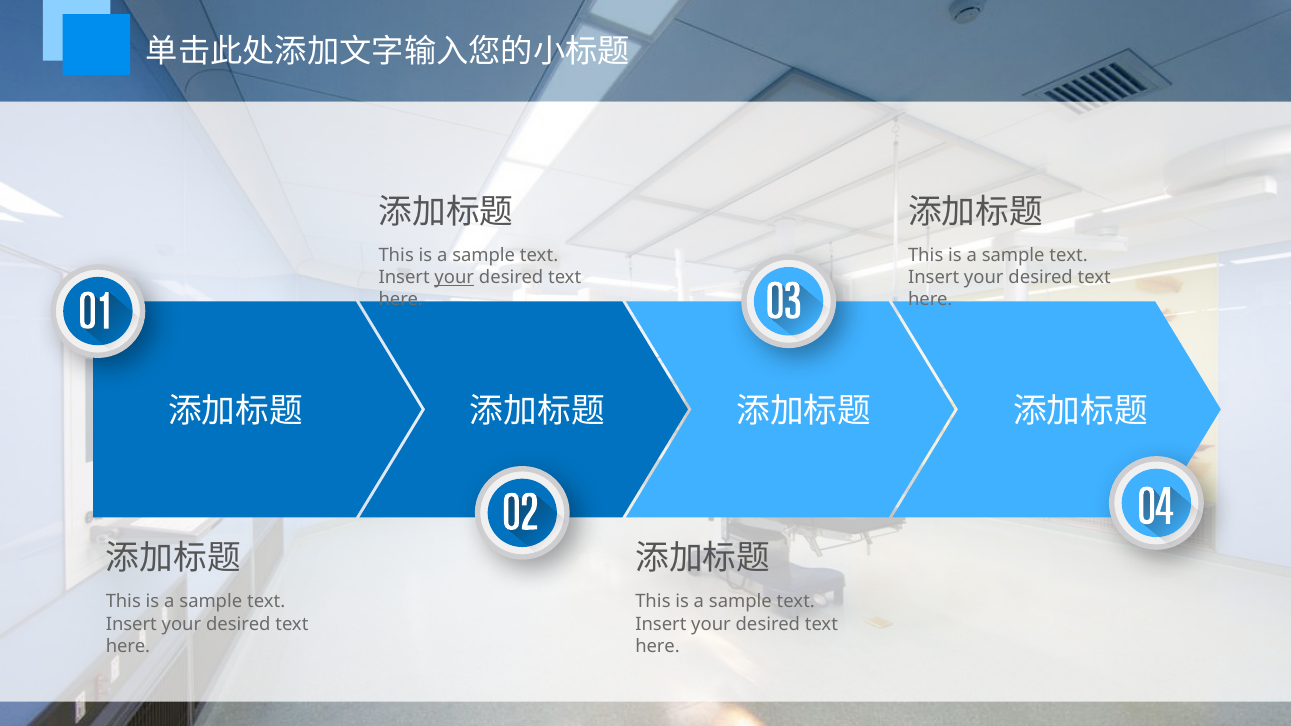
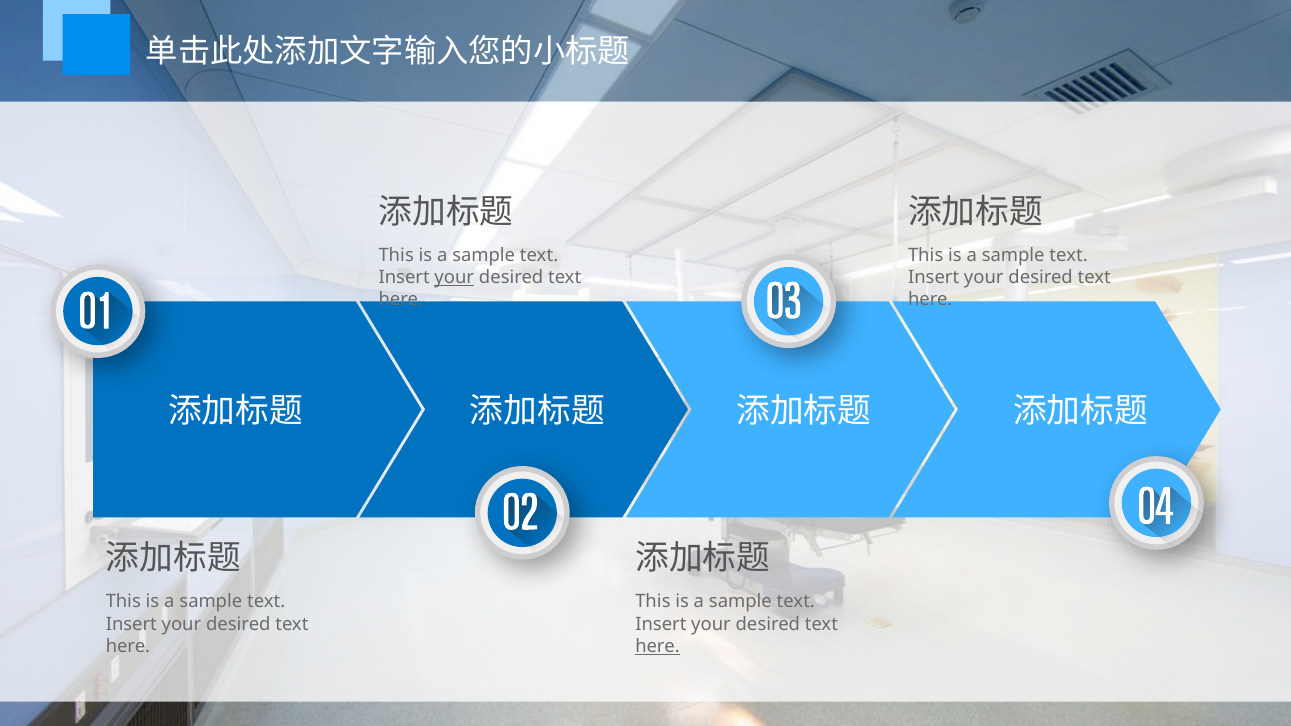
here at (658, 646) underline: none -> present
